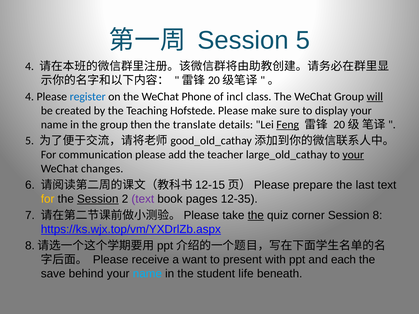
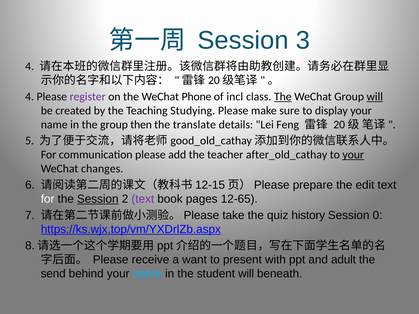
Session 5: 5 -> 3
register colour: blue -> purple
The at (283, 97) underline: none -> present
Hofstede: Hofstede -> Studying
Feng underline: present -> none
large_old_cathay: large_old_cathay -> after_old_cathay
last: last -> edit
for at (48, 199) colour: yellow -> white
12-35: 12-35 -> 12-65
the at (256, 216) underline: present -> none
corner: corner -> history
8: 8 -> 0
each: each -> adult
save: save -> send
student life: life -> will
